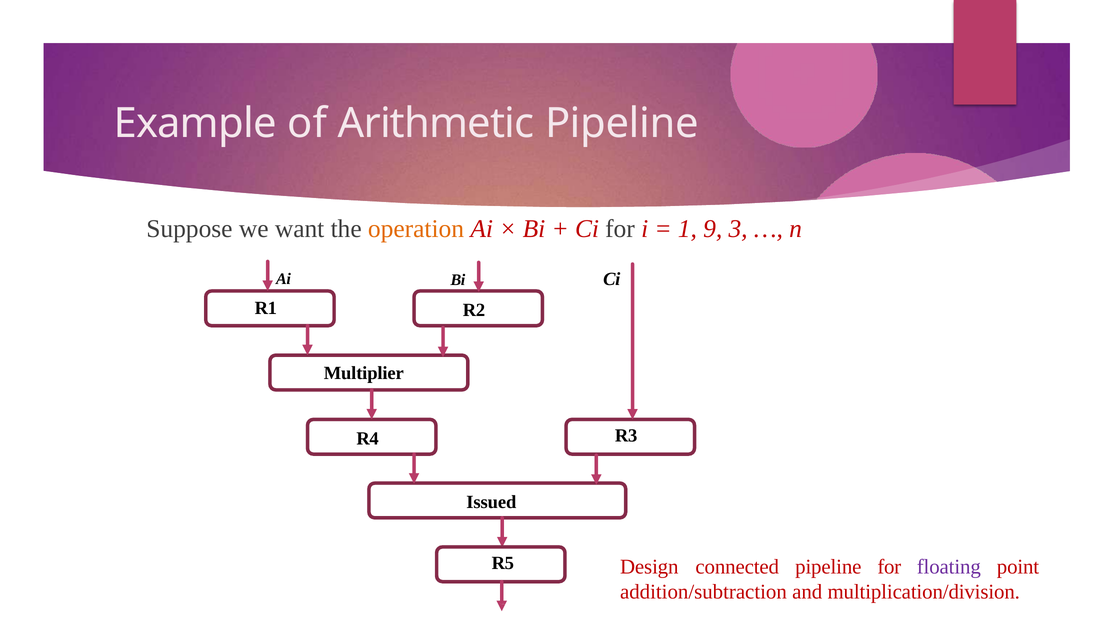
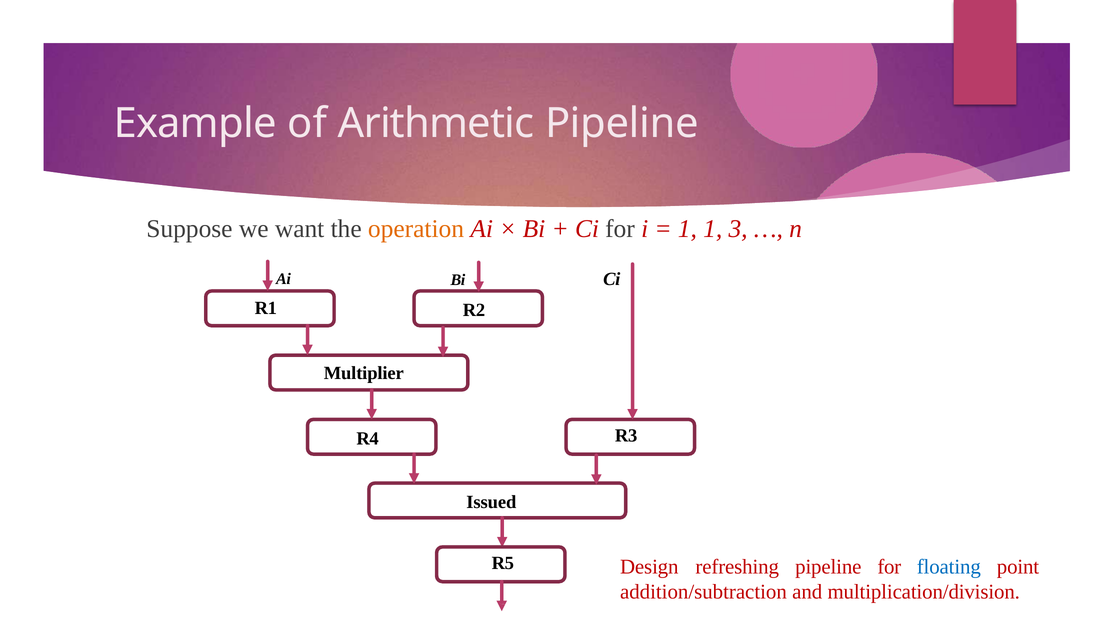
1 9: 9 -> 1
connected: connected -> refreshing
floating colour: purple -> blue
